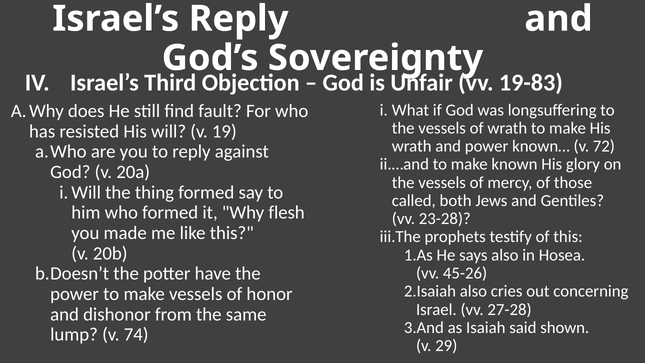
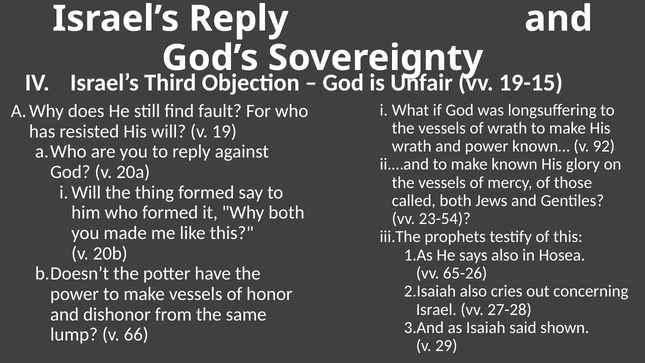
19-83: 19-83 -> 19-15
72: 72 -> 92
Why flesh: flesh -> both
23-28: 23-28 -> 23-54
45-26: 45-26 -> 65-26
74: 74 -> 66
